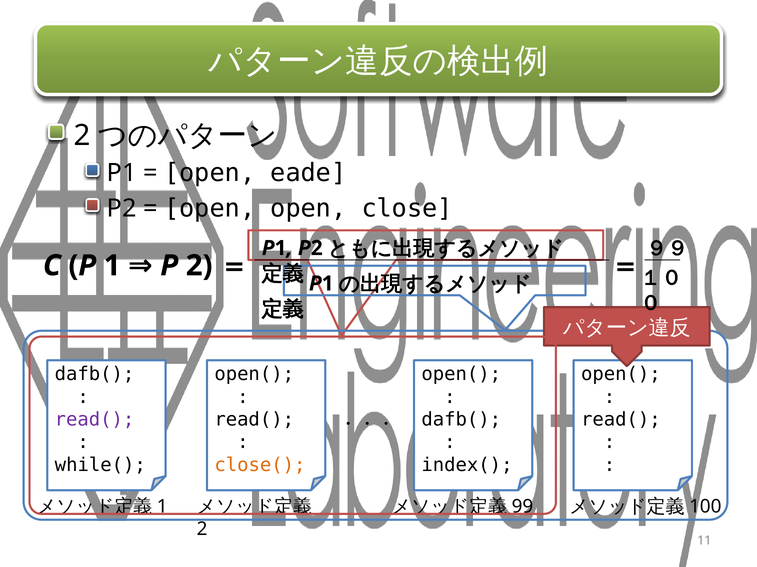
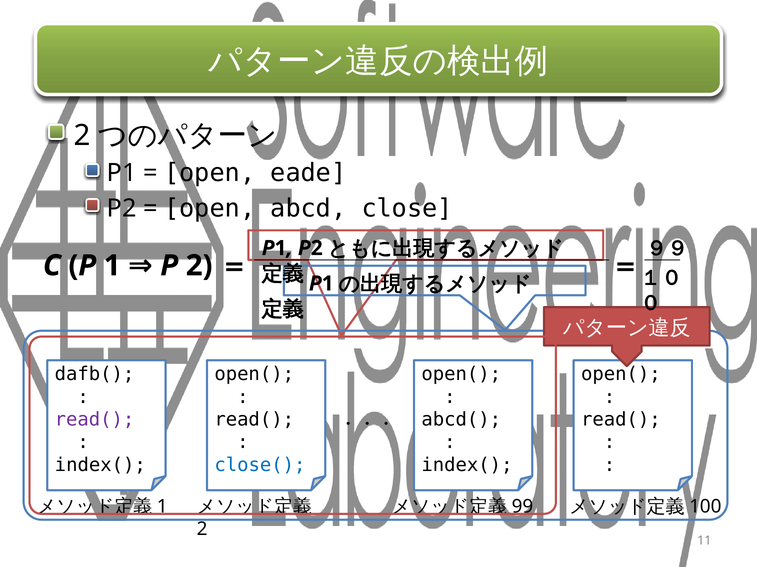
open open: open -> abcd
dafb( at (461, 420): dafb( -> abcd(
while( at (100, 465): while( -> index(
close( colour: orange -> blue
